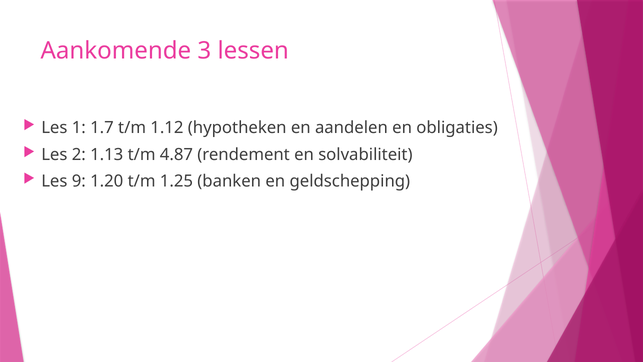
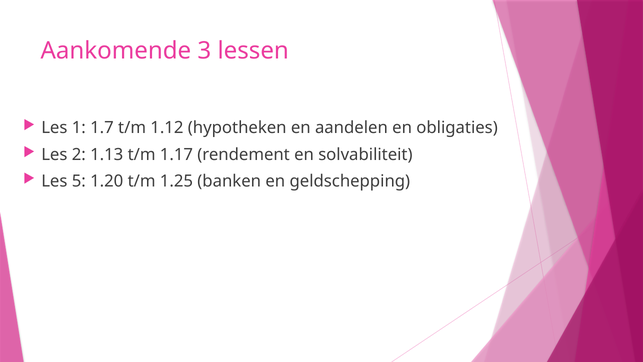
4.87: 4.87 -> 1.17
9: 9 -> 5
